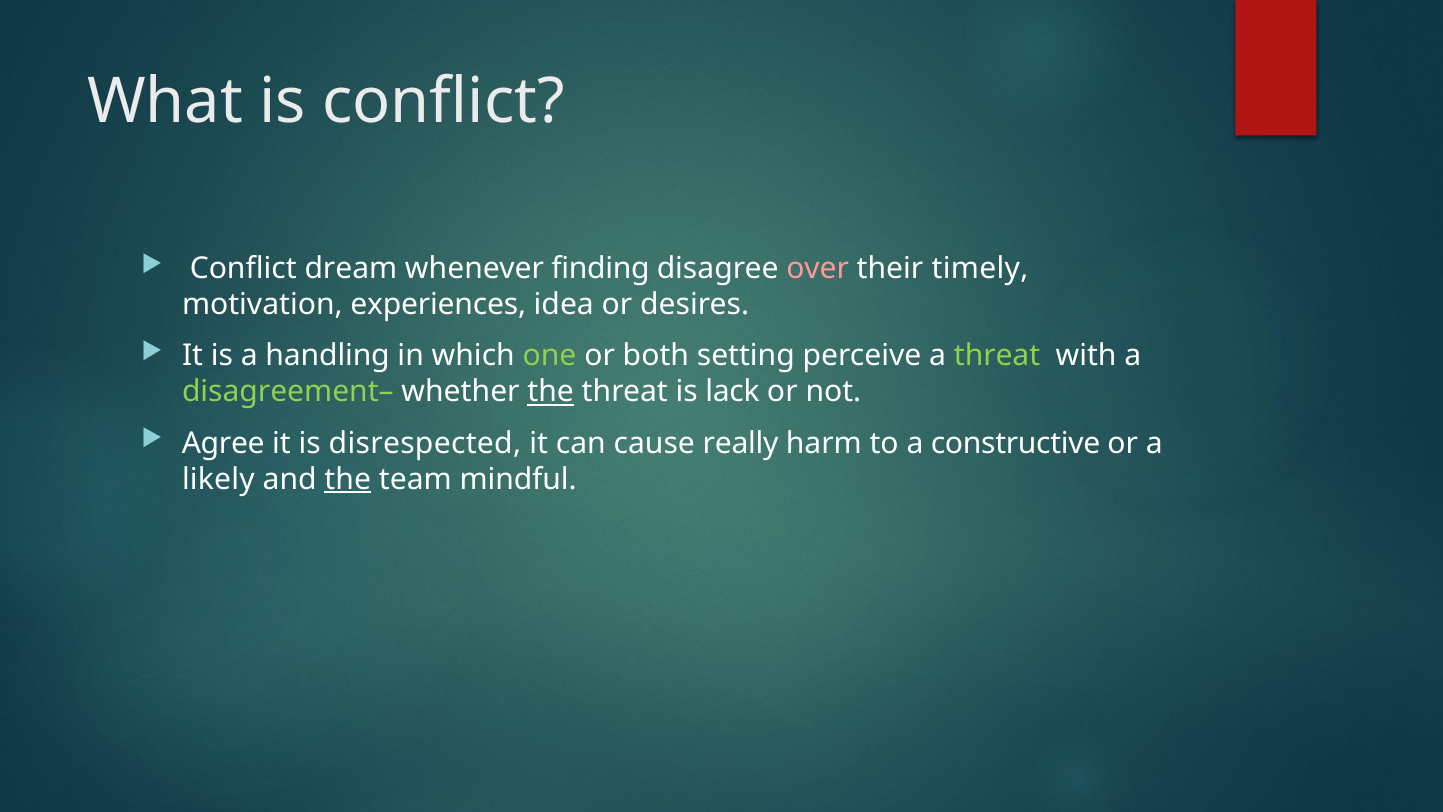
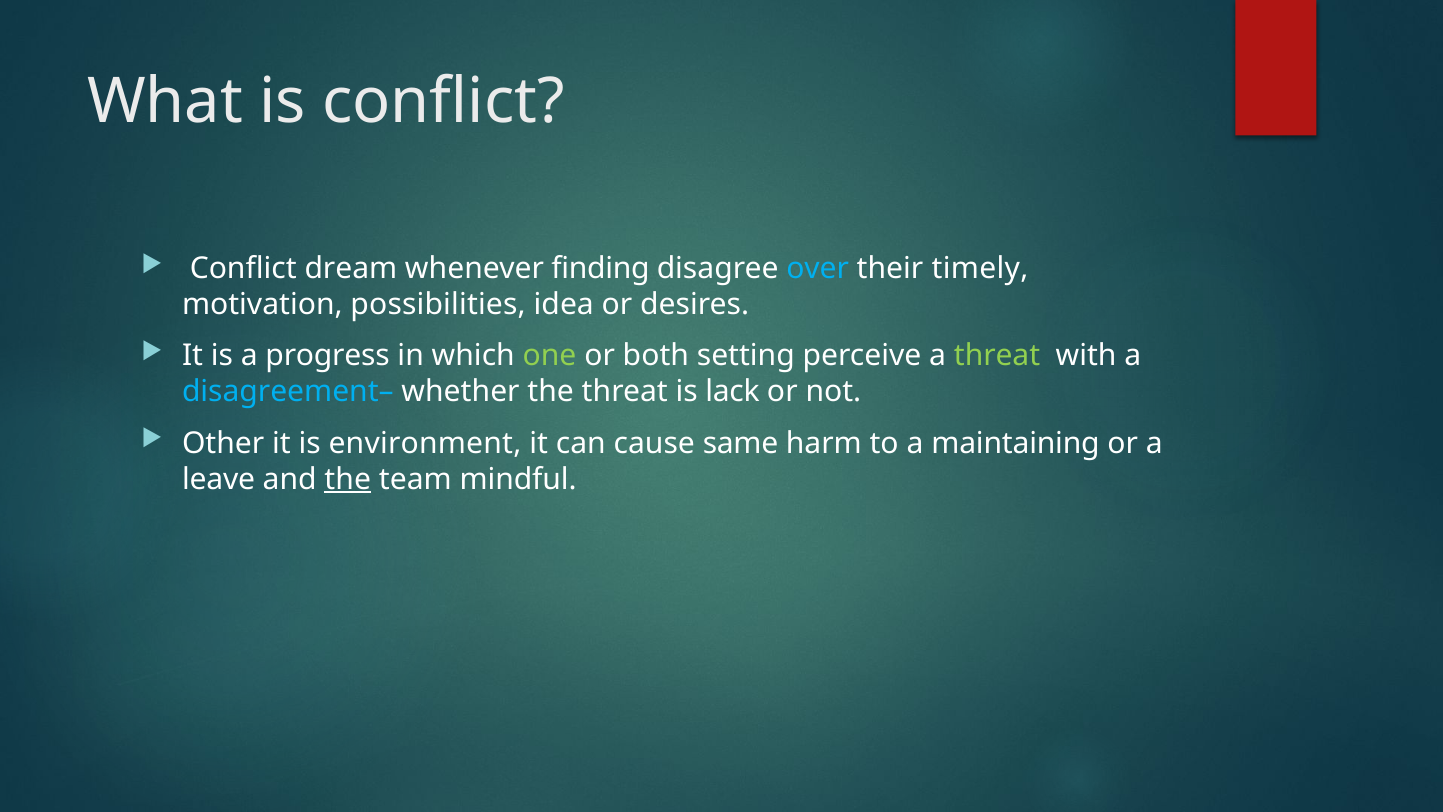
over colour: pink -> light blue
experiences: experiences -> possibilities
handling: handling -> progress
disagreement– colour: light green -> light blue
the at (551, 392) underline: present -> none
Agree: Agree -> Other
disrespected: disrespected -> environment
really: really -> same
constructive: constructive -> maintaining
likely: likely -> leave
